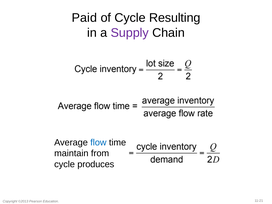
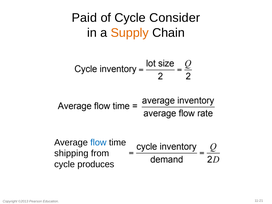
Resulting: Resulting -> Consider
Supply colour: purple -> orange
maintain: maintain -> shipping
